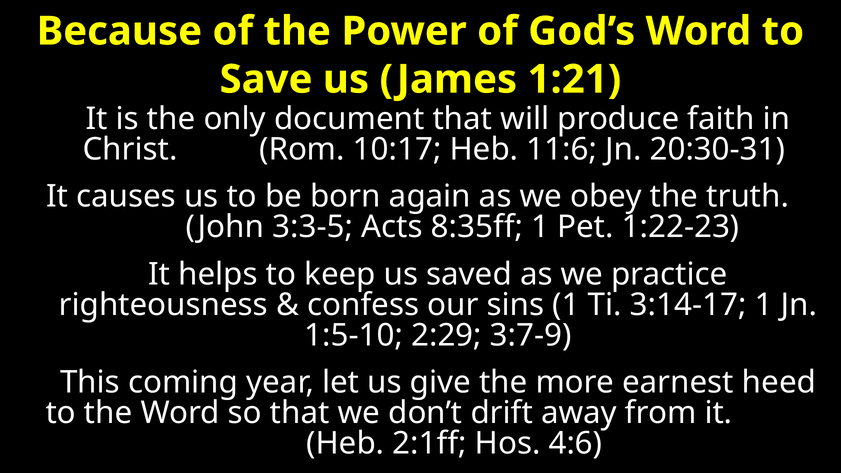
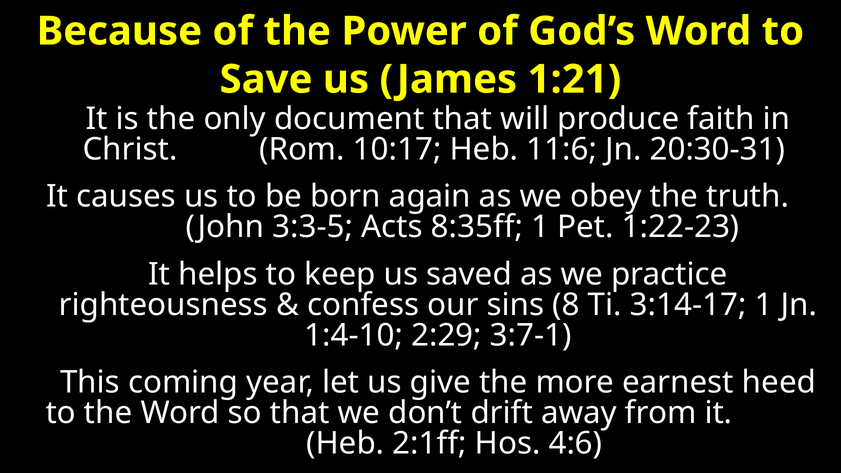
sins 1: 1 -> 8
1:5-10: 1:5-10 -> 1:4-10
3:7-9: 3:7-9 -> 3:7-1
